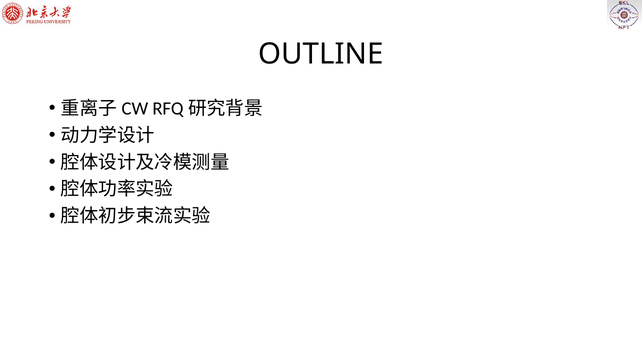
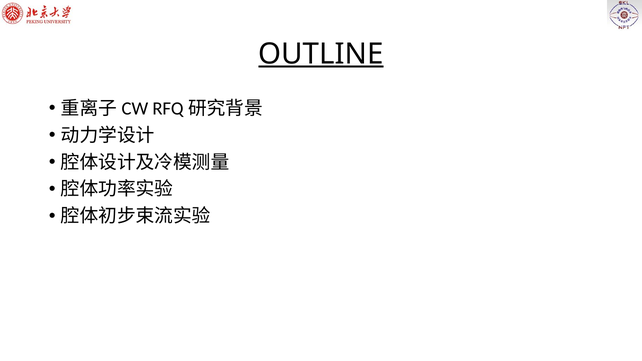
OUTLINE underline: none -> present
